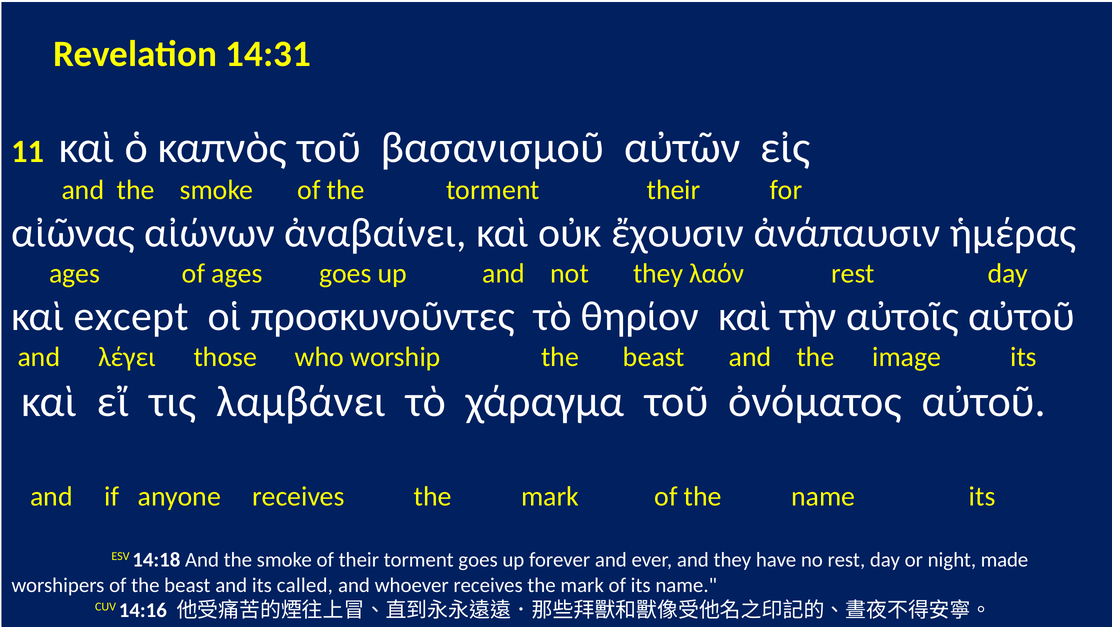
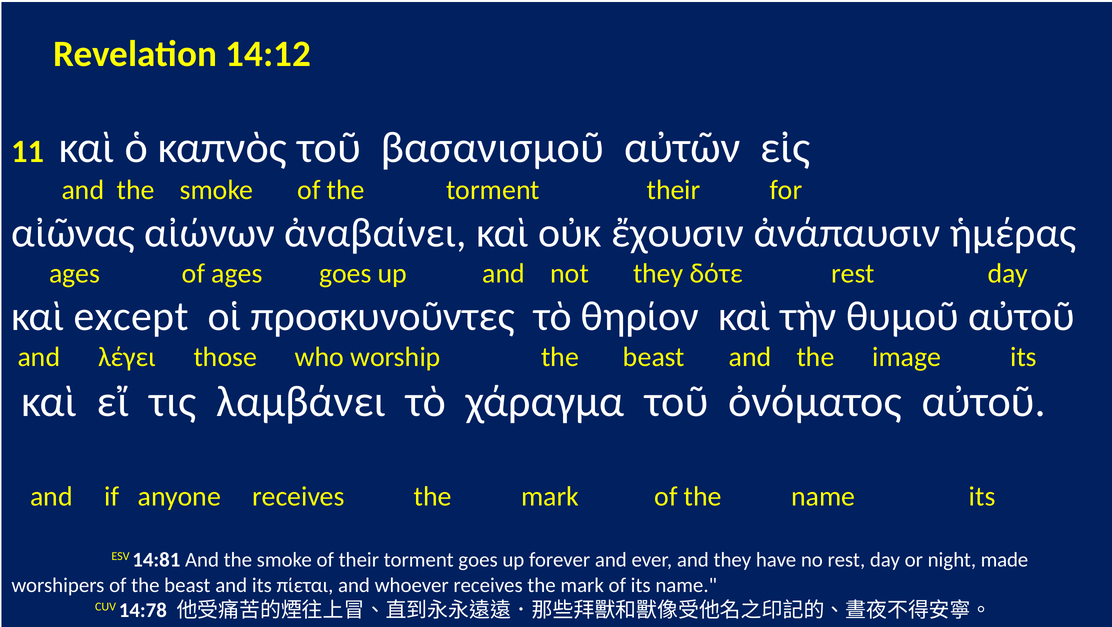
14:31: 14:31 -> 14:12
λαόν: λαόν -> δότε
αὐτοῖς: αὐτοῖς -> θυμοῦ
14:18: 14:18 -> 14:81
called: called -> πίεται
14:16: 14:16 -> 14:78
